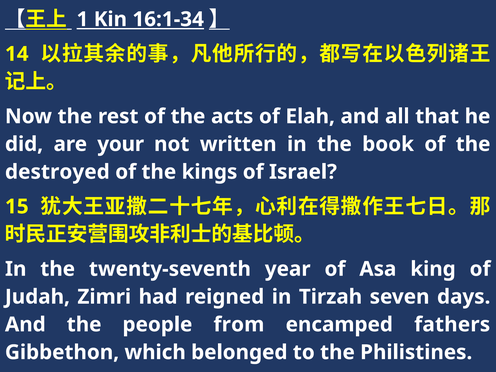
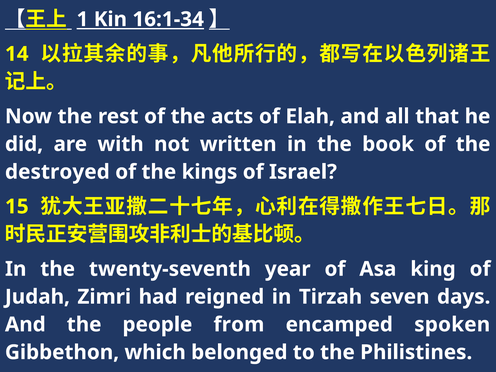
your: your -> with
fathers: fathers -> spoken
